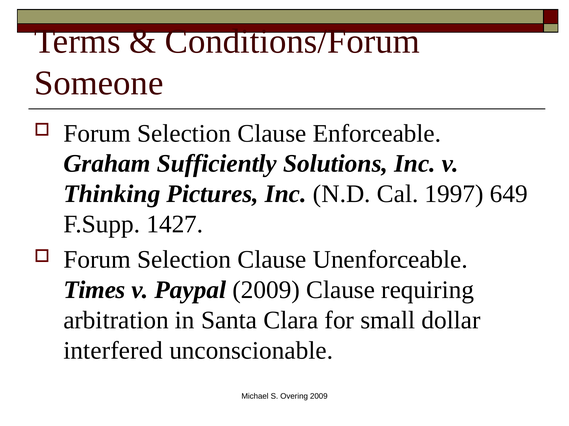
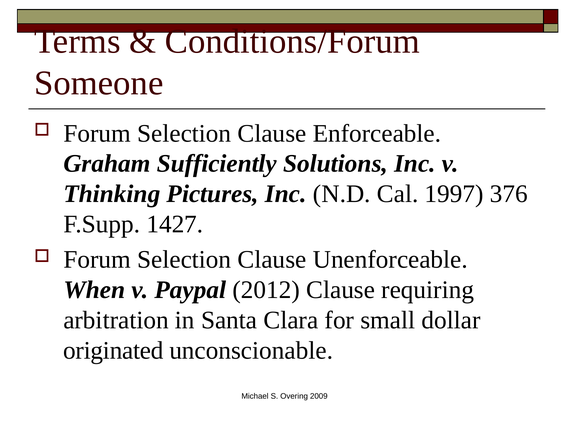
649: 649 -> 376
Times: Times -> When
Paypal 2009: 2009 -> 2012
interfered: interfered -> originated
